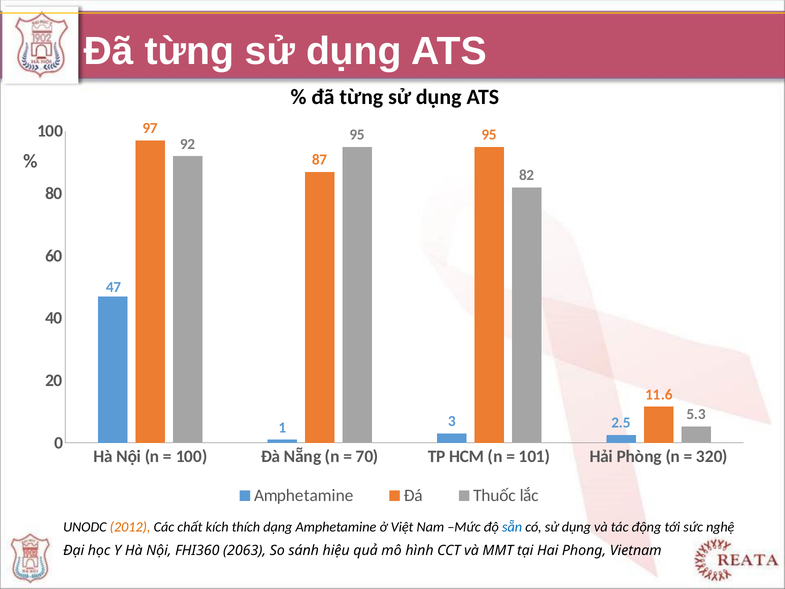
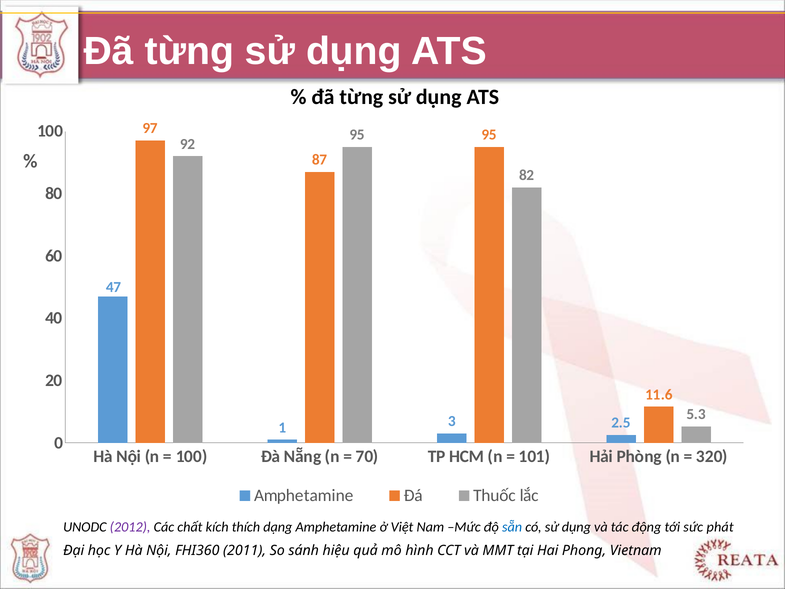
2012 colour: orange -> purple
nghệ: nghệ -> phát
2063: 2063 -> 2011
